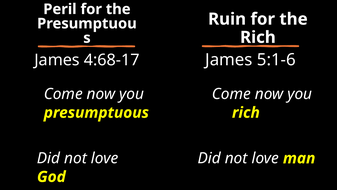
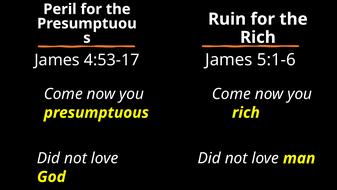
4:68-17: 4:68-17 -> 4:53-17
